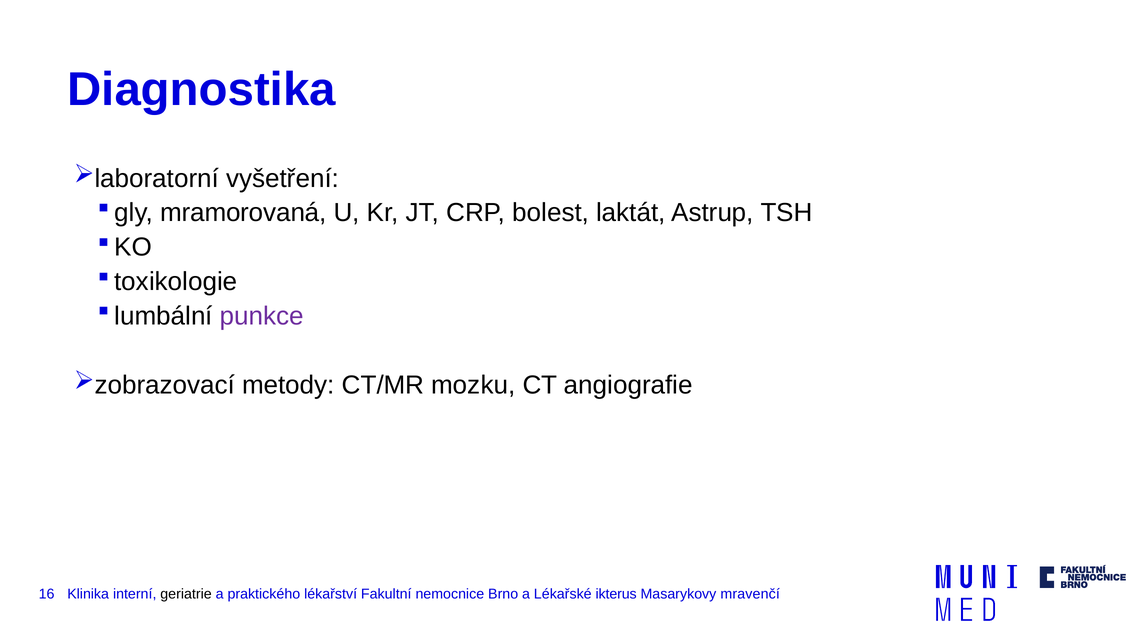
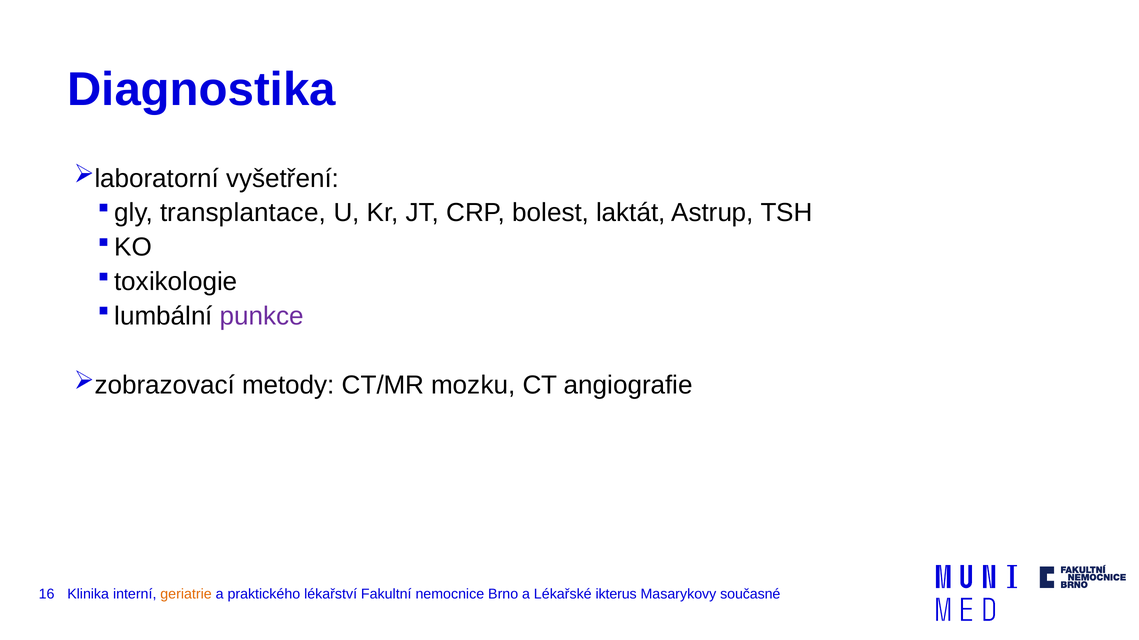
mramorovaná: mramorovaná -> transplantace
geriatrie colour: black -> orange
mravenčí: mravenčí -> současné
